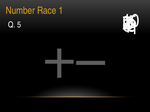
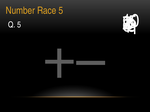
Race 1: 1 -> 5
